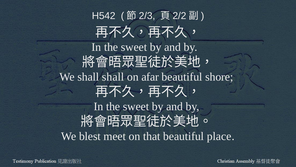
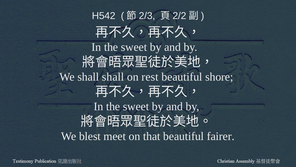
afar: afar -> rest
place: place -> fairer
